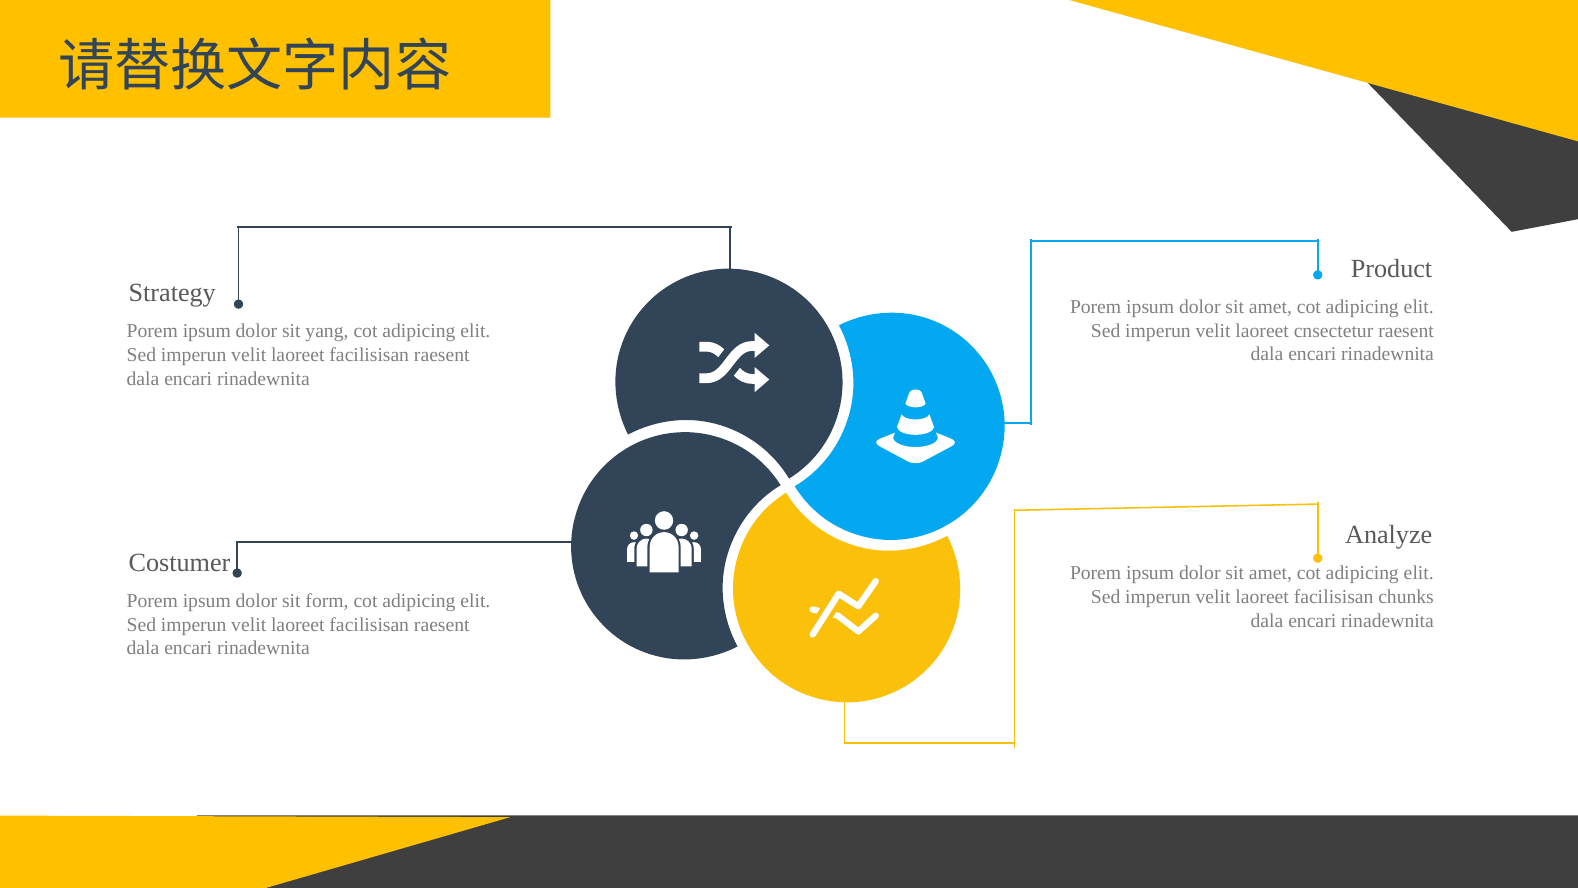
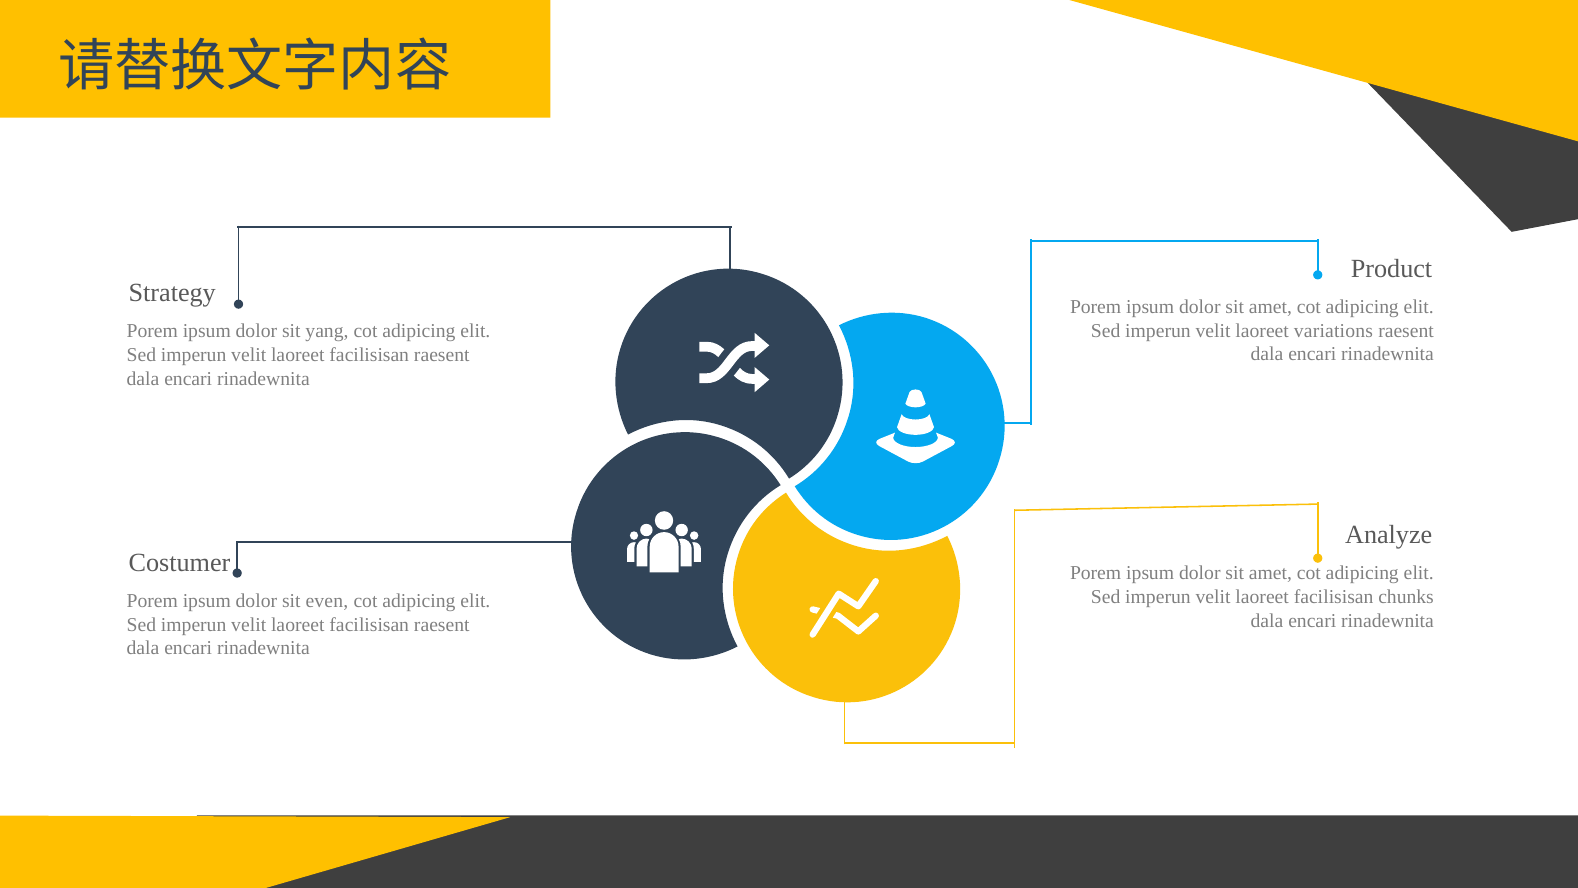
cnsectetur: cnsectetur -> variations
form: form -> even
